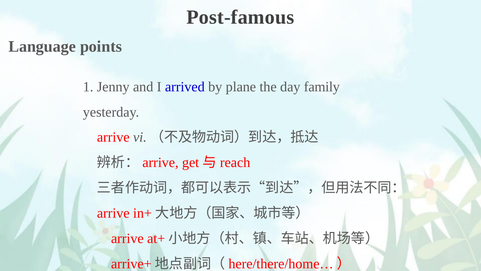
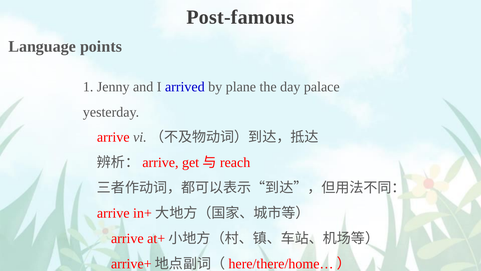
family: family -> palace
